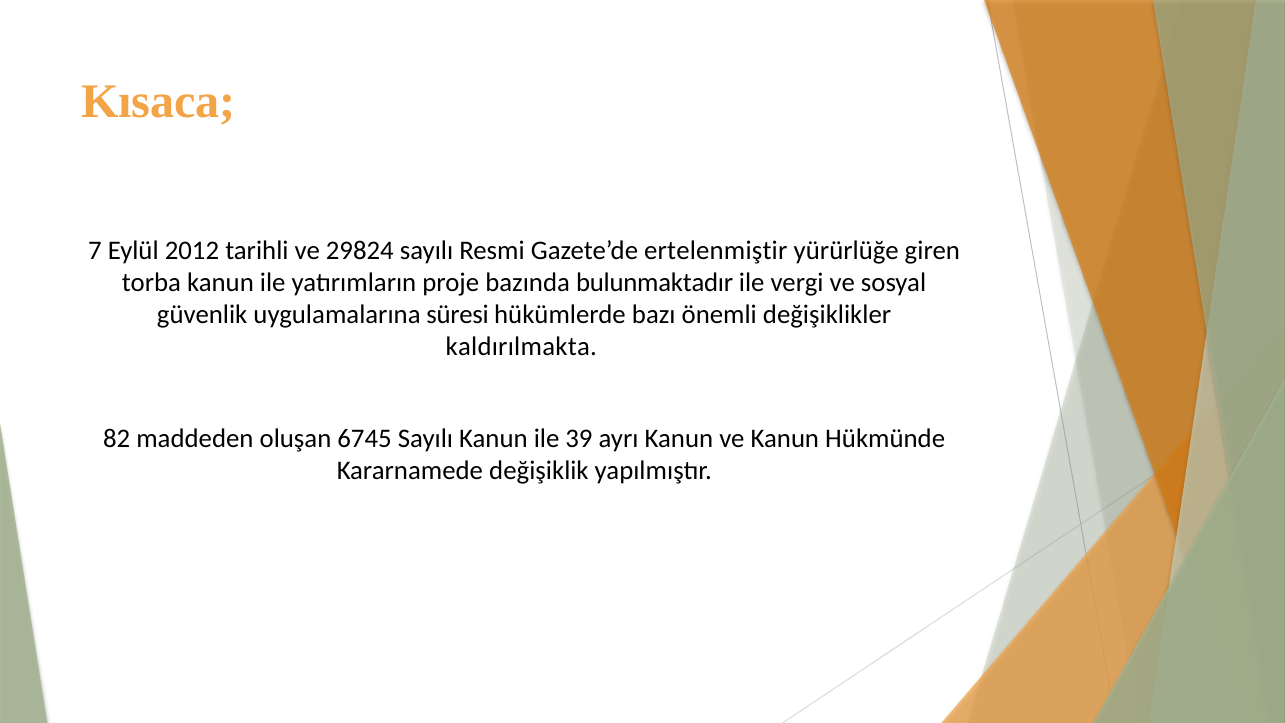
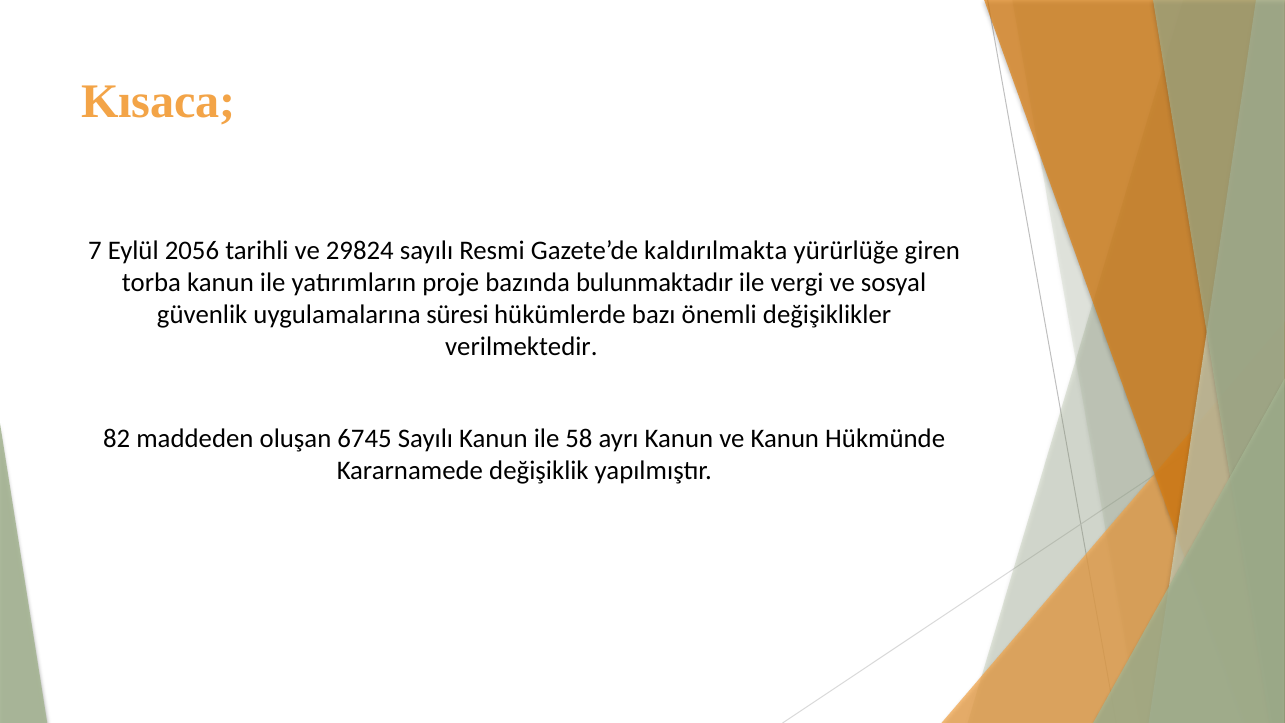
2012: 2012 -> 2056
ertelenmiştir: ertelenmiştir -> kaldırılmakta
kaldırılmakta: kaldırılmakta -> verilmektedir
39: 39 -> 58
